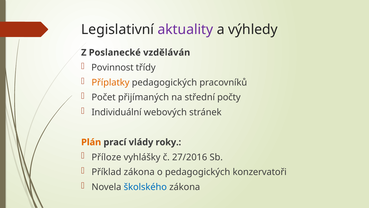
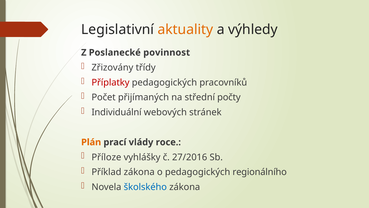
aktuality colour: purple -> orange
vzděláván: vzděláván -> povinnost
Povinnost: Povinnost -> Zřizovány
Příplatky colour: orange -> red
roky: roky -> roce
konzervatoři: konzervatoři -> regionálního
